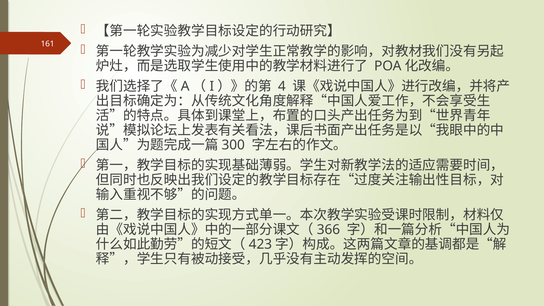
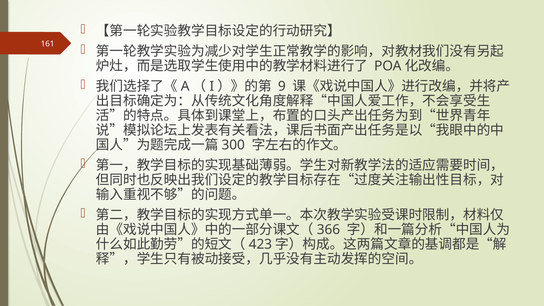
4: 4 -> 9
